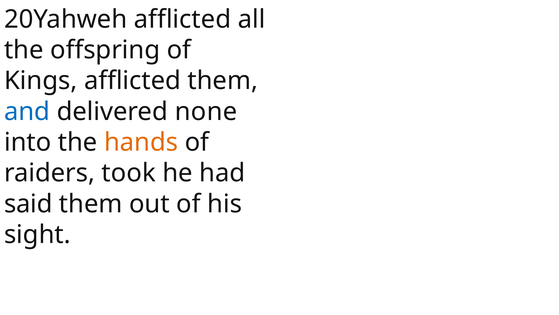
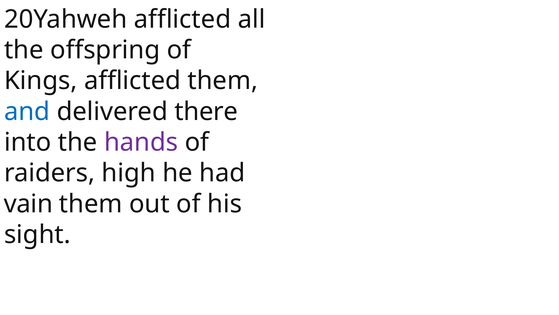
none: none -> there
hands colour: orange -> purple
took: took -> high
said: said -> vain
